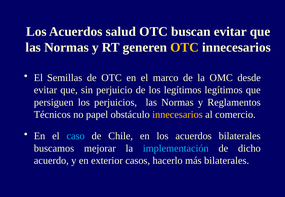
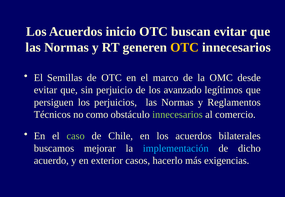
salud: salud -> inicio
los legítimos: legítimos -> avanzado
papel: papel -> como
innecesarios at (177, 115) colour: yellow -> light green
caso colour: light blue -> light green
más bilaterales: bilaterales -> exigencias
